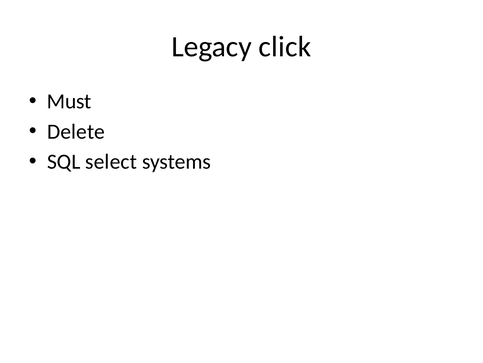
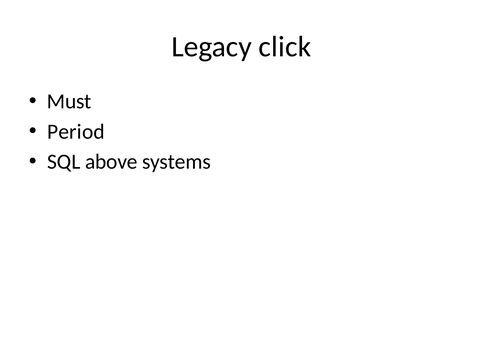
Delete: Delete -> Period
select: select -> above
